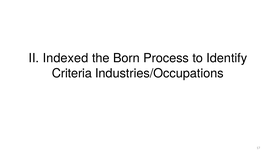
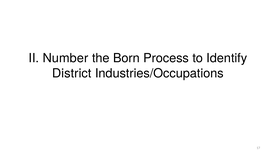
Indexed: Indexed -> Number
Criteria: Criteria -> District
